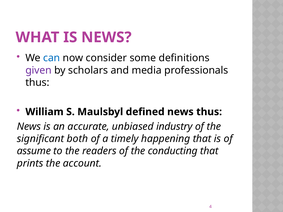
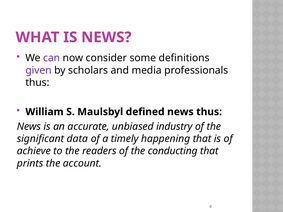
can colour: blue -> purple
both: both -> data
assume: assume -> achieve
